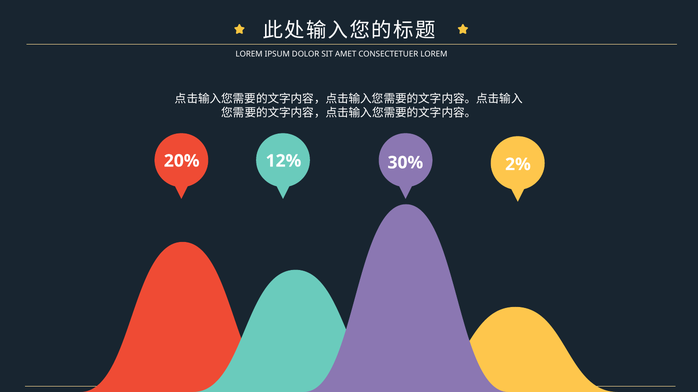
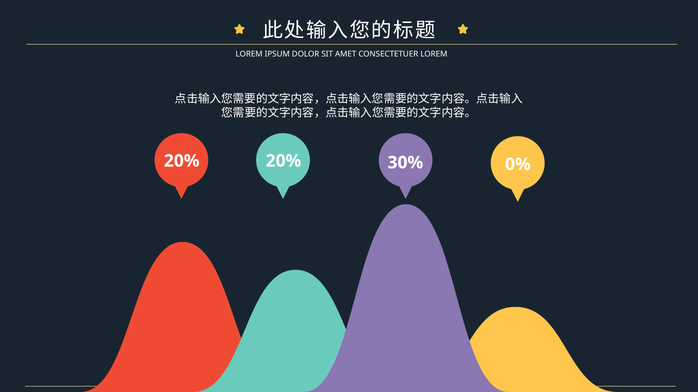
20% 12%: 12% -> 20%
2%: 2% -> 0%
